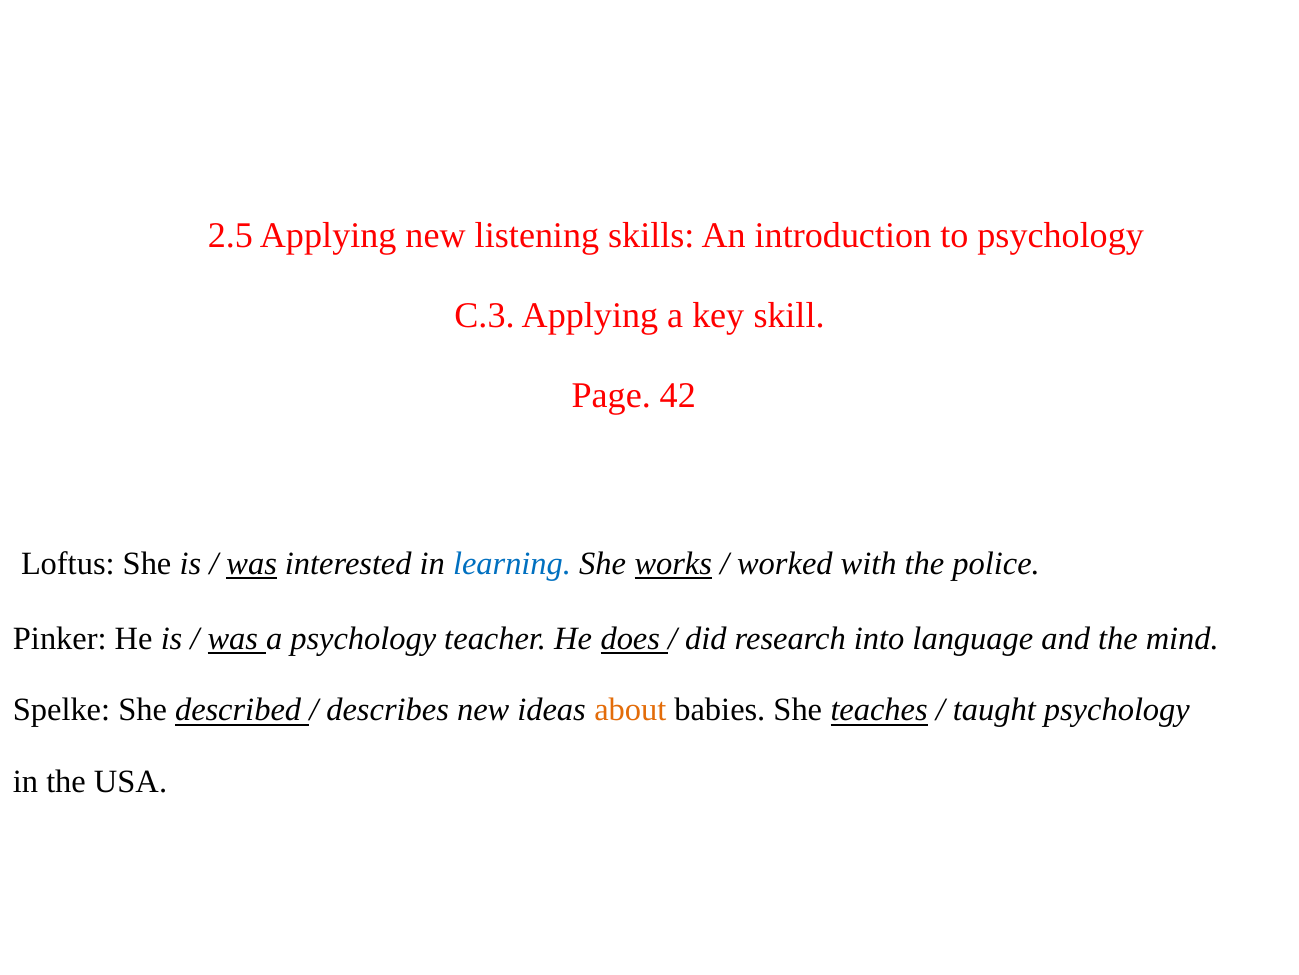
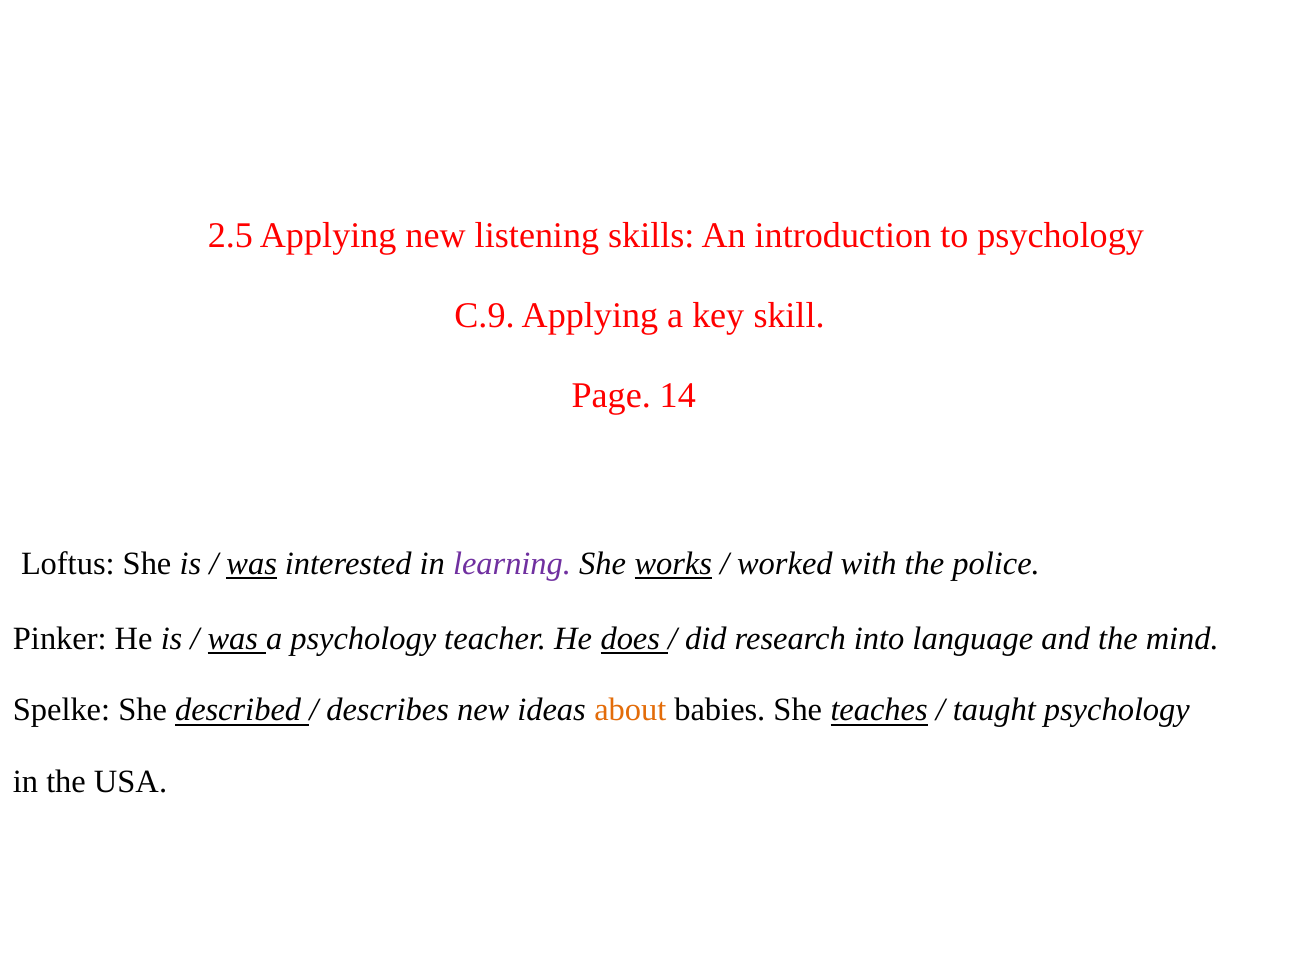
C.3: C.3 -> C.9
42: 42 -> 14
learning colour: blue -> purple
